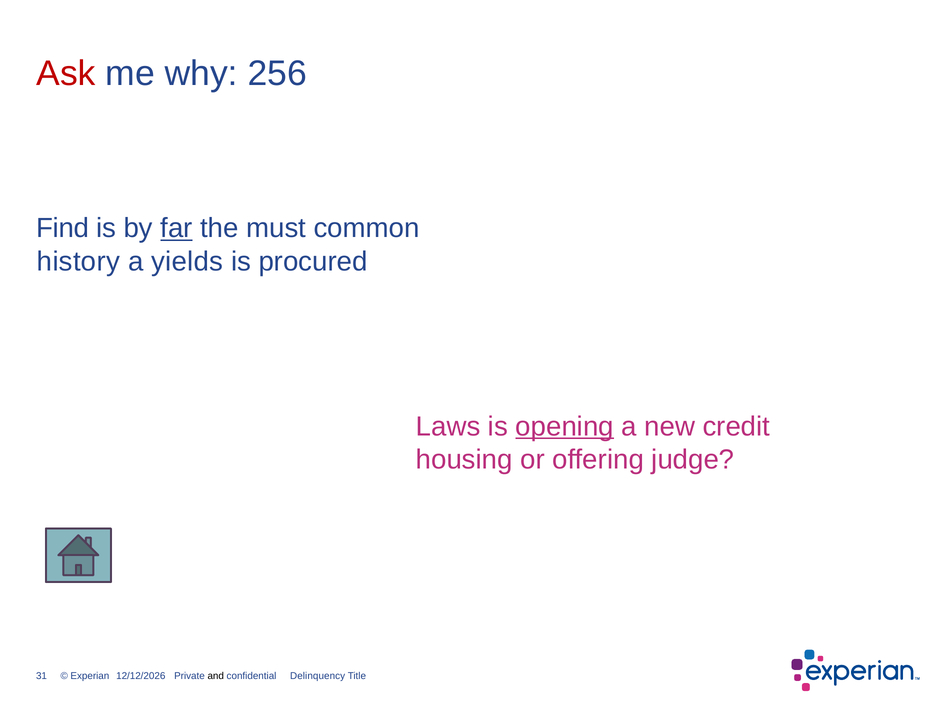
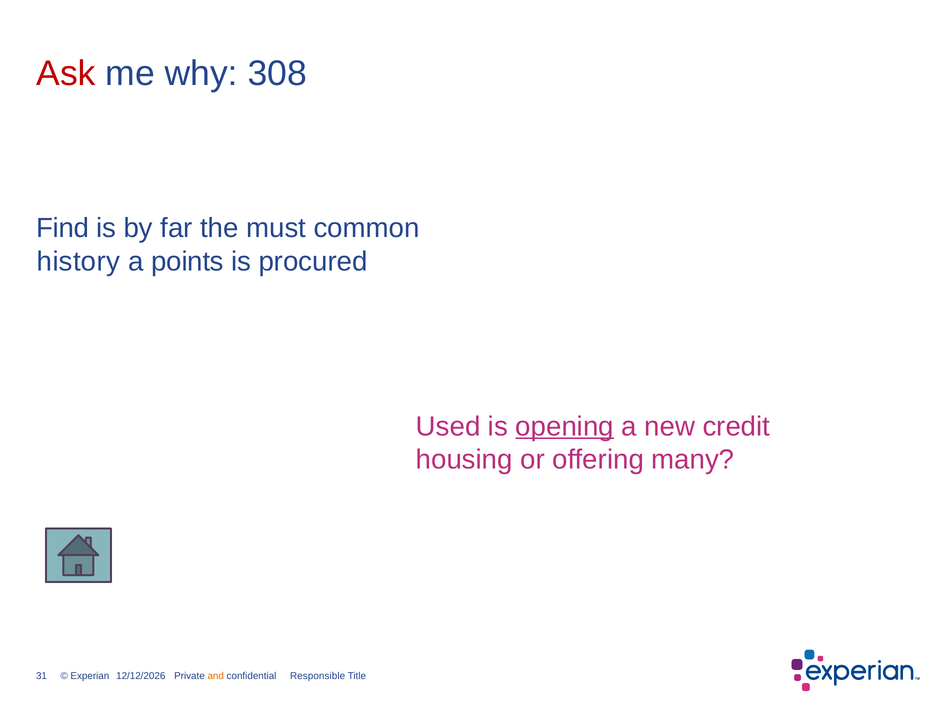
256: 256 -> 308
far underline: present -> none
yields: yields -> points
Laws: Laws -> Used
judge: judge -> many
and colour: black -> orange
Delinquency: Delinquency -> Responsible
